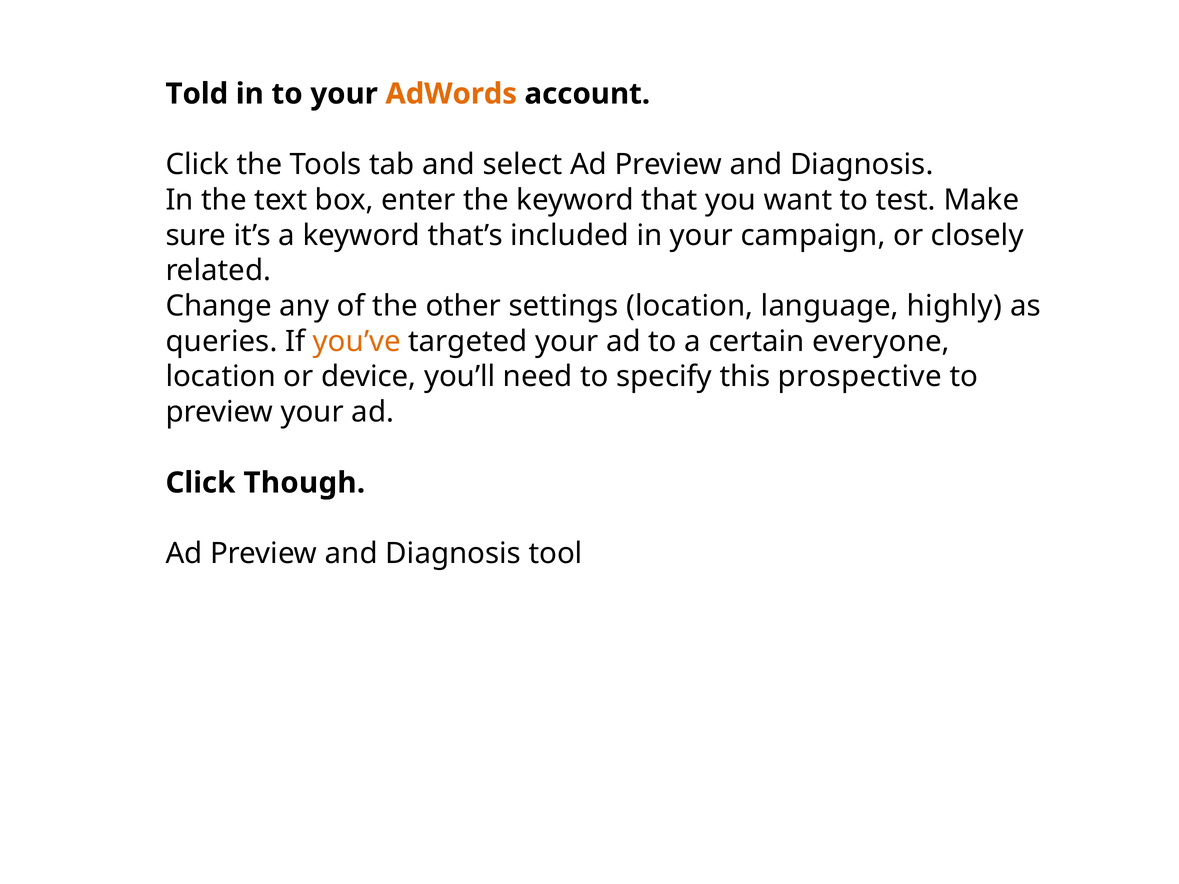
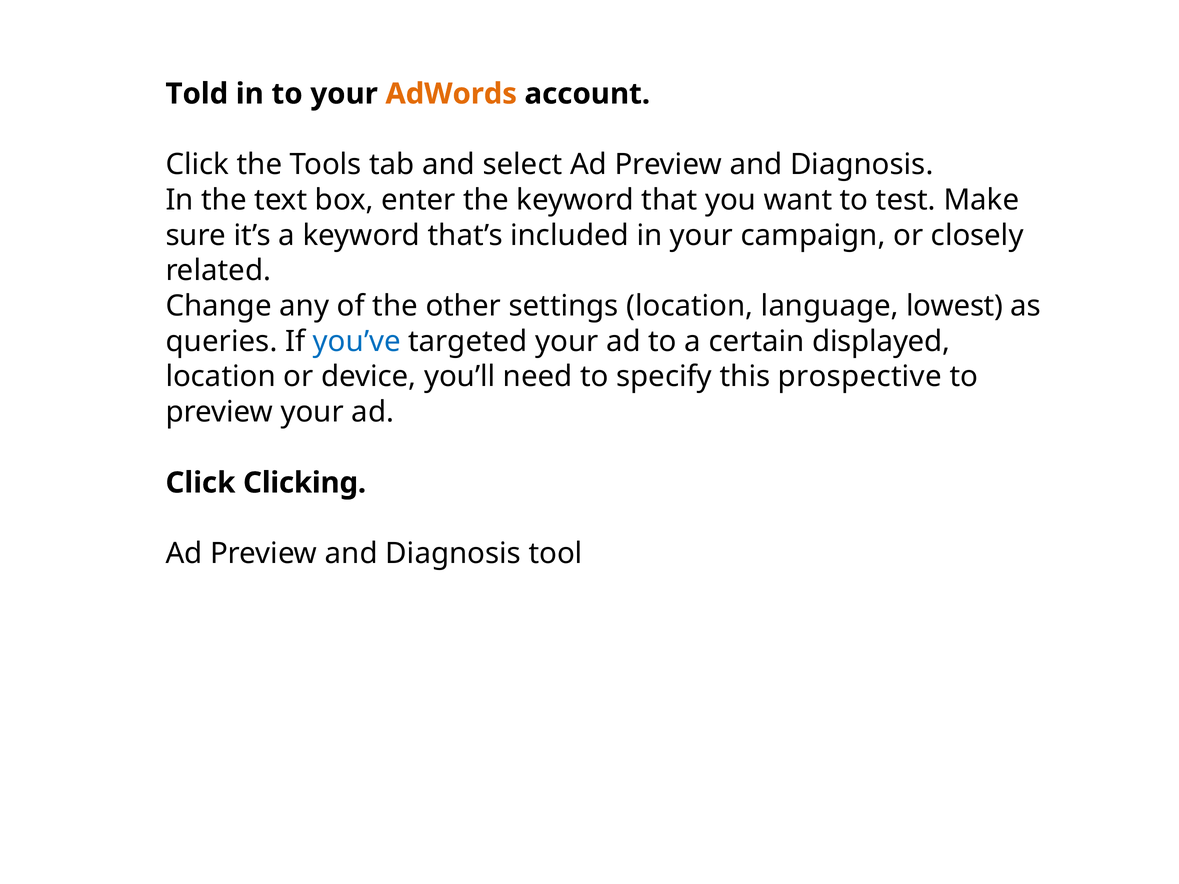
highly: highly -> lowest
you’ve colour: orange -> blue
everyone: everyone -> displayed
Though: Though -> Clicking
